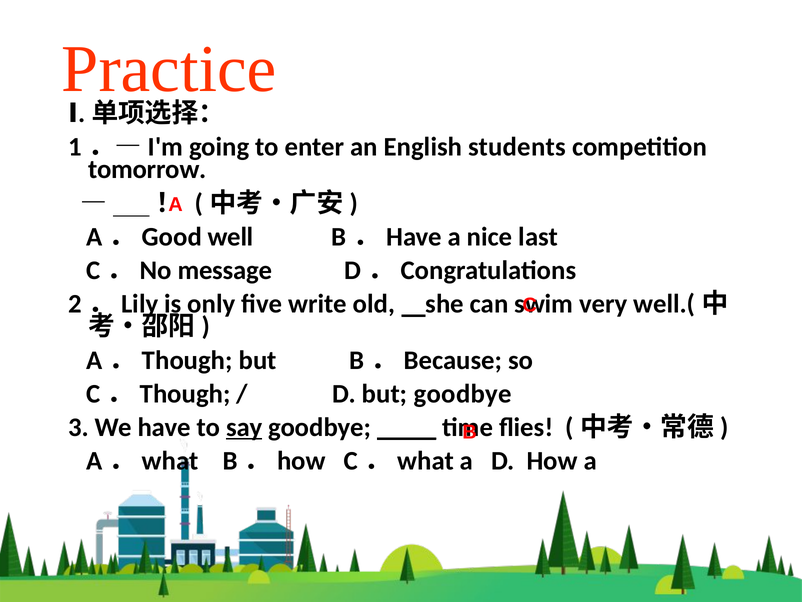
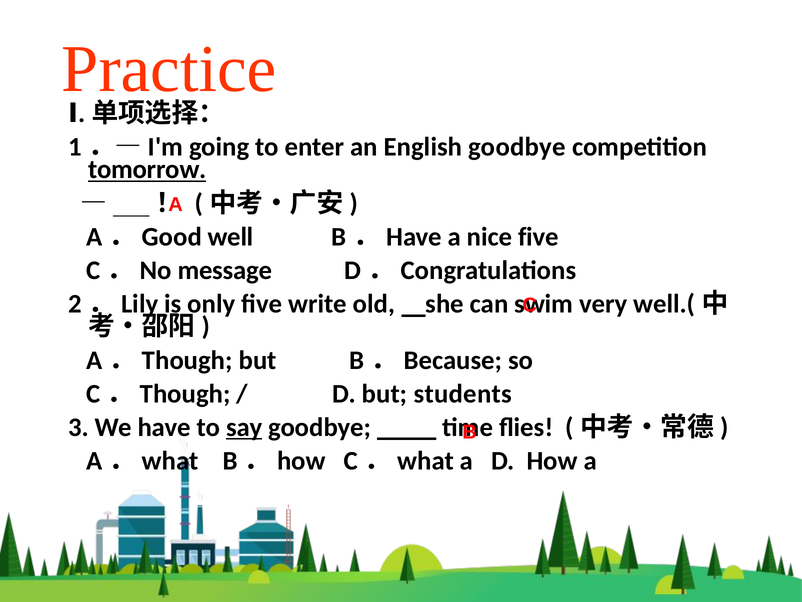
English students: students -> goodbye
tomorrow underline: none -> present
nice last: last -> five
but goodbye: goodbye -> students
